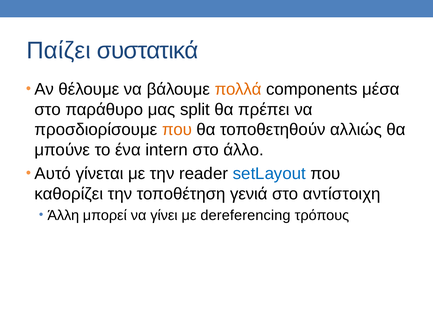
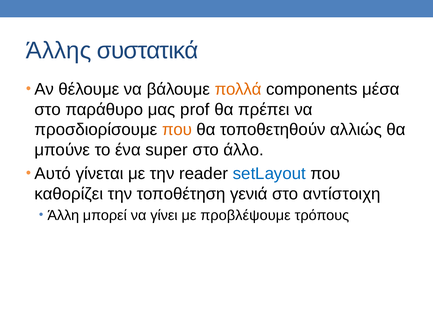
Παίζει: Παίζει -> Άλλης
split: split -> prof
intern: intern -> super
dereferencing: dereferencing -> προβλέψουμε
